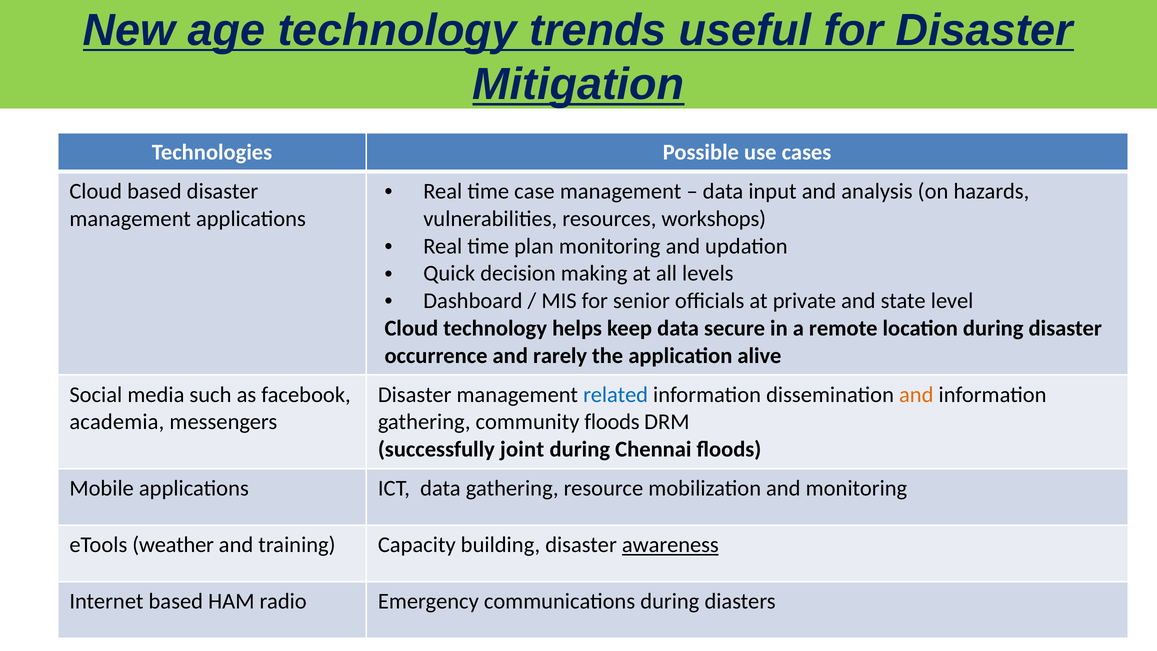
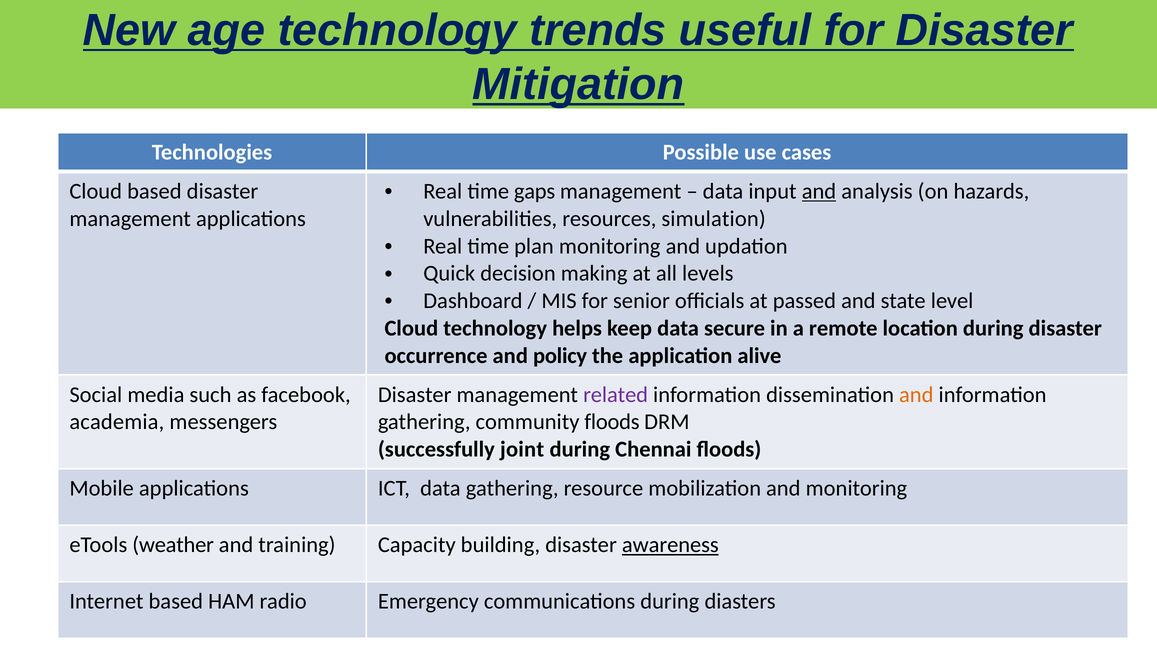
case: case -> gaps
and at (819, 191) underline: none -> present
workshops: workshops -> simulation
private: private -> passed
rarely: rarely -> policy
related colour: blue -> purple
